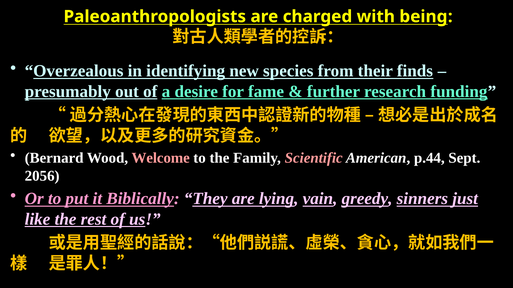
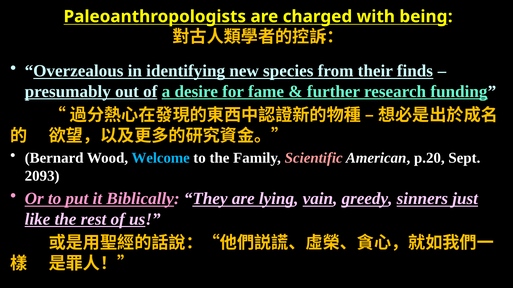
Welcome colour: pink -> light blue
p.44: p.44 -> p.20
2056: 2056 -> 2093
